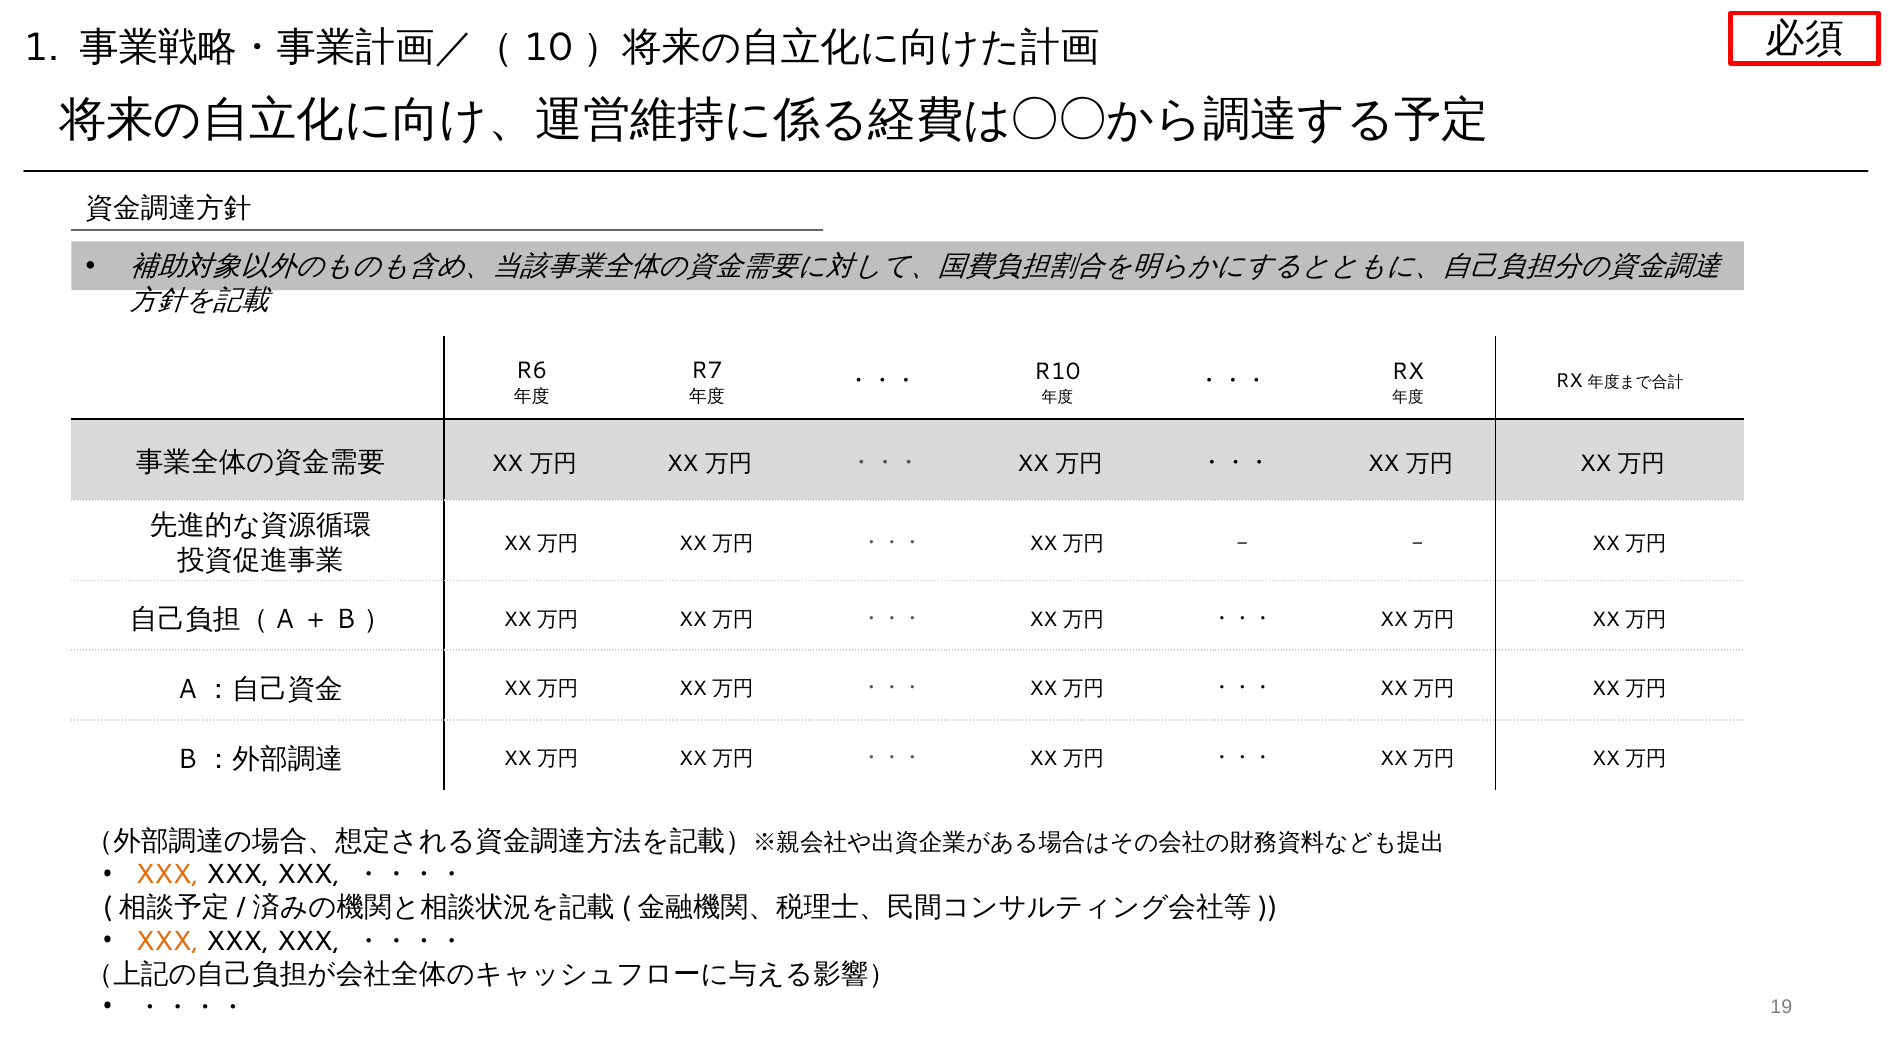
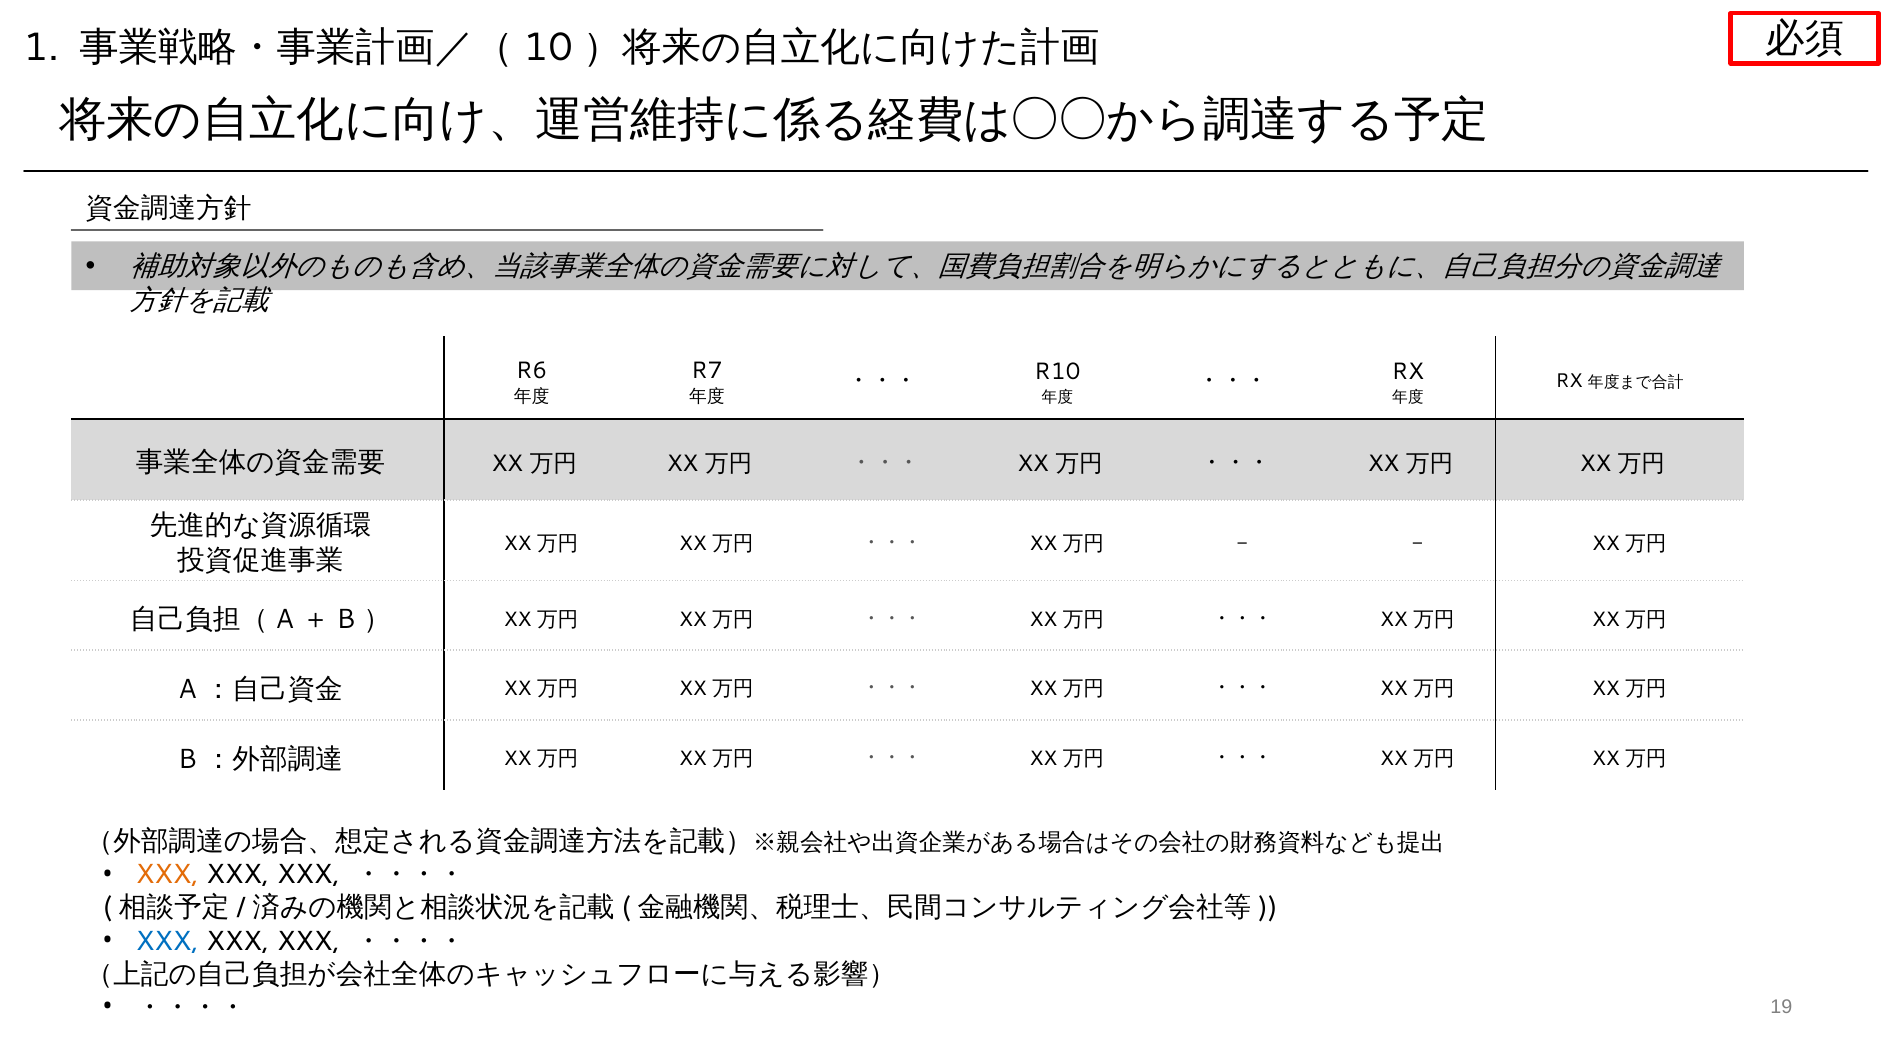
XXX at (167, 941) colour: orange -> blue
